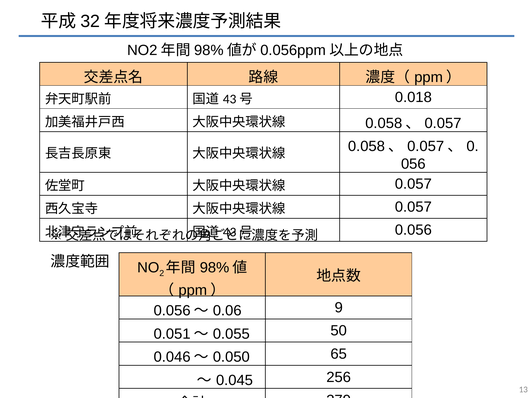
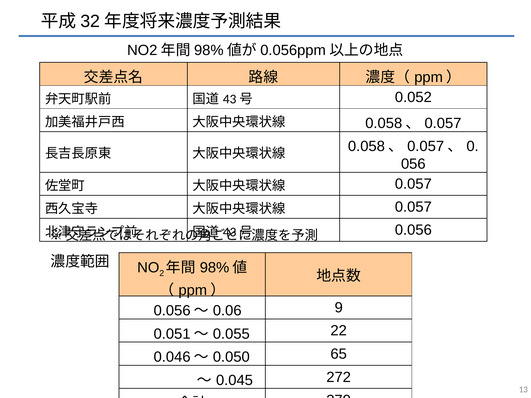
0.018: 0.018 -> 0.052
50: 50 -> 22
256: 256 -> 272
